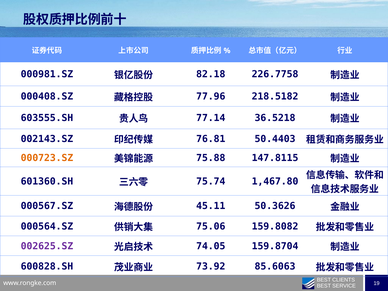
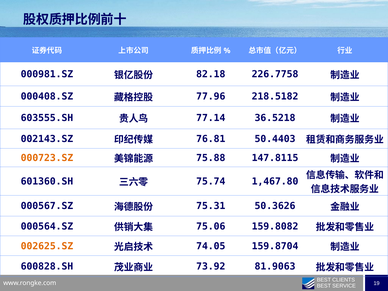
45.11: 45.11 -> 75.31
002625.SZ colour: purple -> orange
85.6063: 85.6063 -> 81.9063
